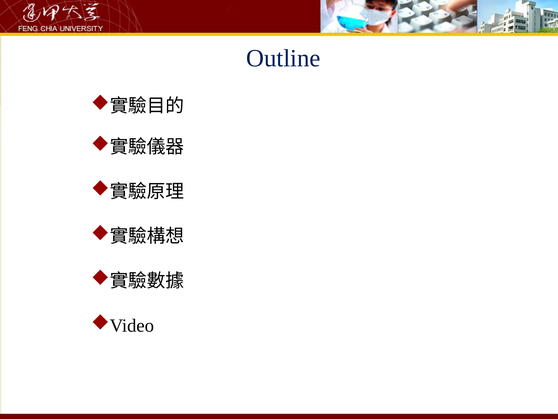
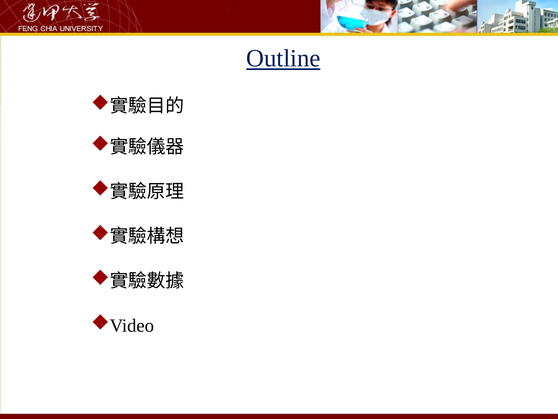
Outline underline: none -> present
